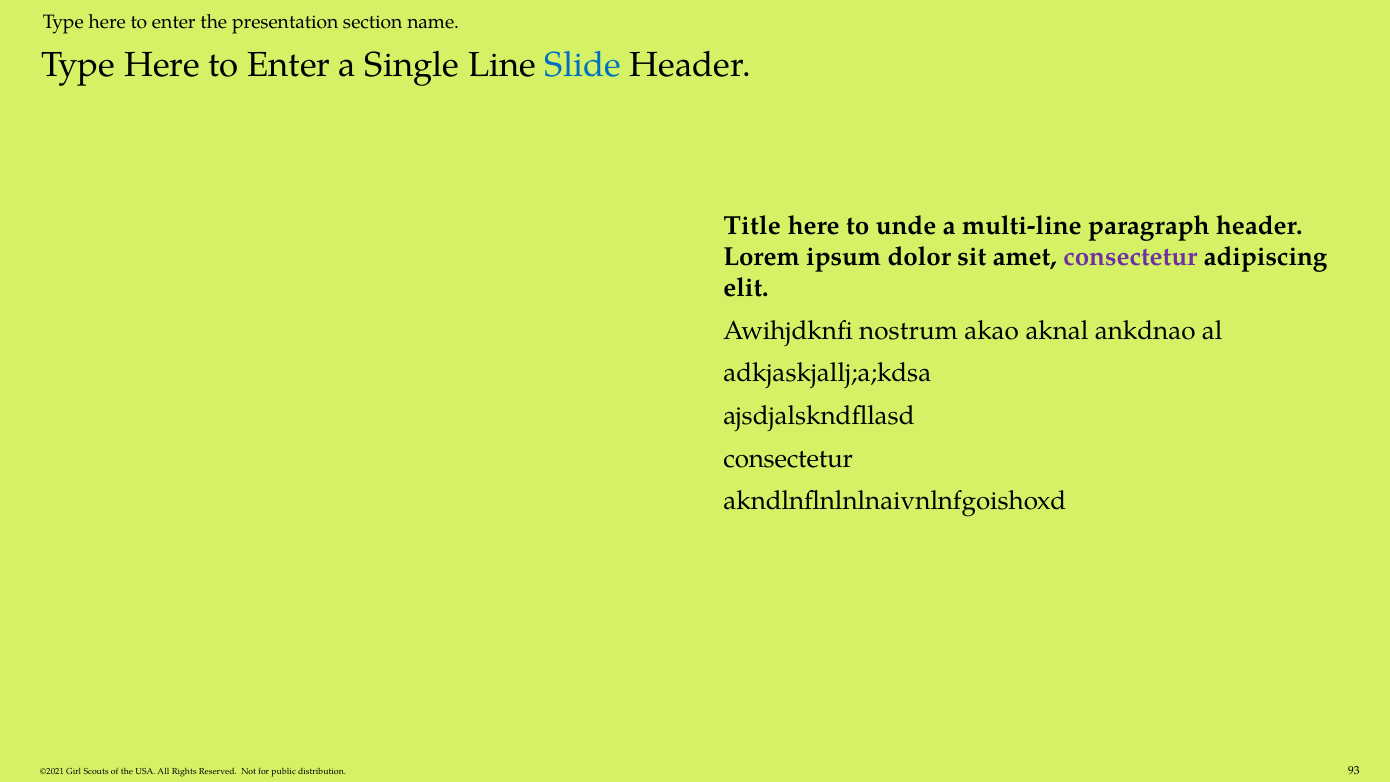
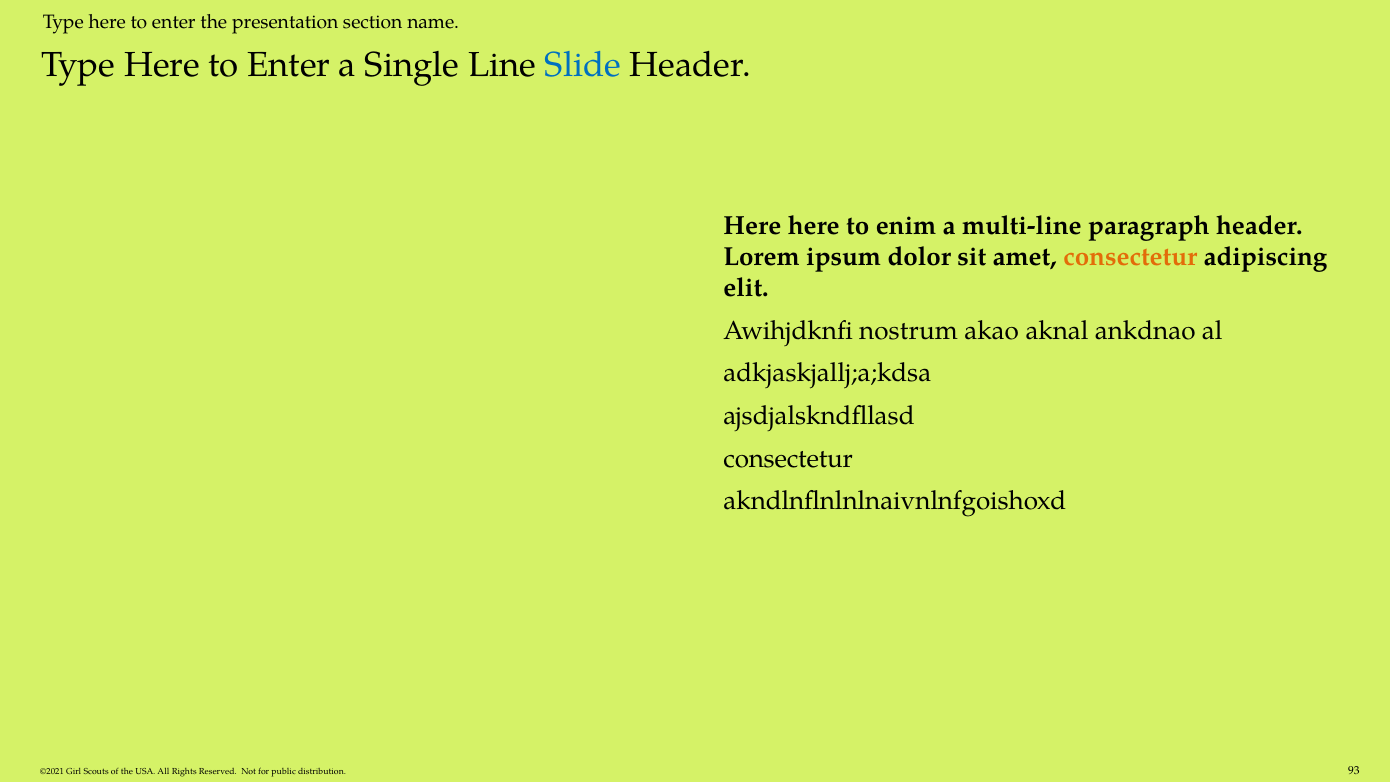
Title at (752, 226): Title -> Here
unde: unde -> enim
consectetur at (1130, 257) colour: purple -> orange
